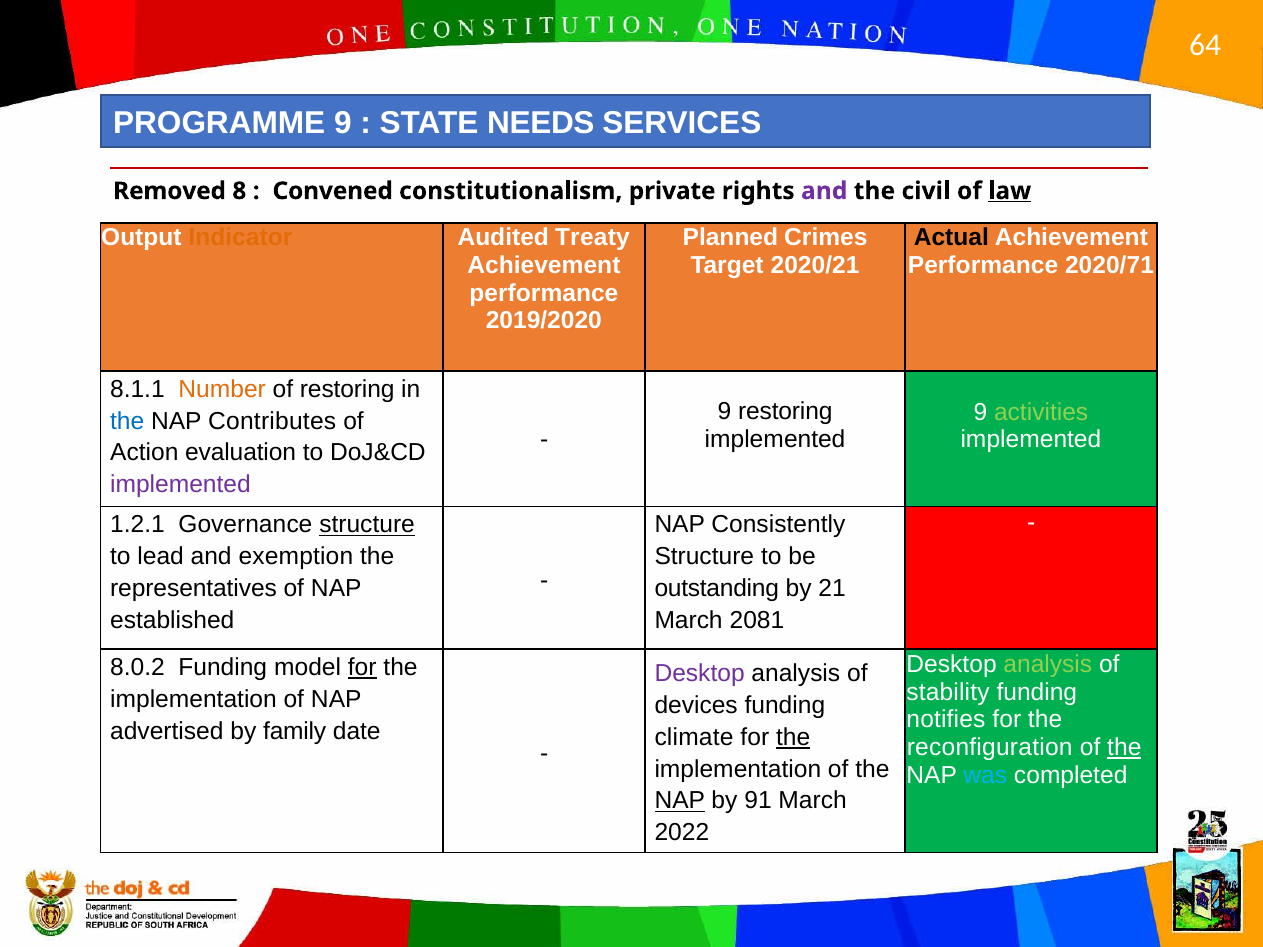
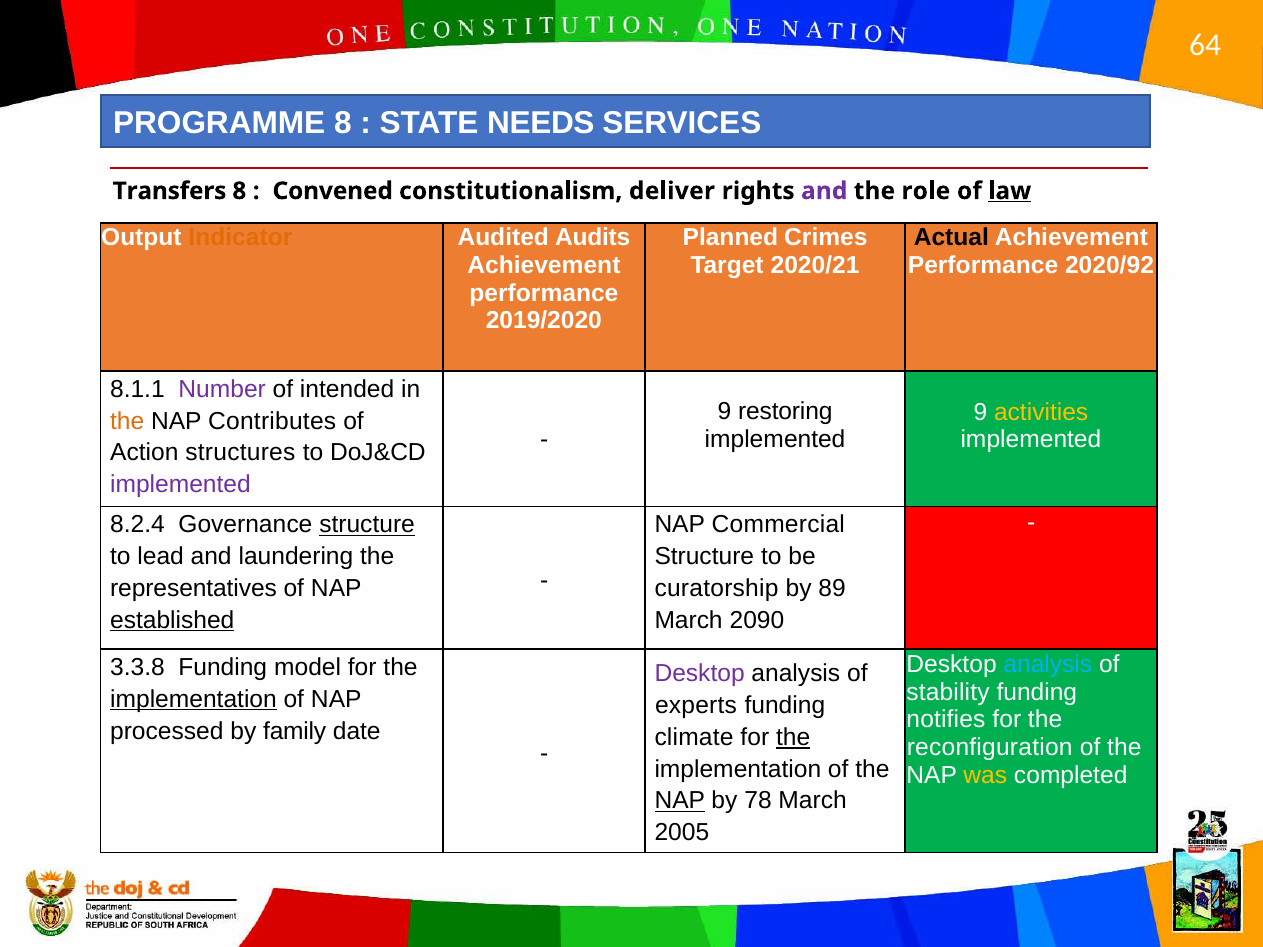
PROGRAMME 9: 9 -> 8
Removed: Removed -> Transfers
private: private -> deliver
civil: civil -> role
Treaty: Treaty -> Audits
2020/71: 2020/71 -> 2020/92
Number colour: orange -> purple
of restoring: restoring -> intended
activities colour: light green -> yellow
the at (127, 421) colour: blue -> orange
evaluation: evaluation -> structures
1.2.1: 1.2.1 -> 8.2.4
Consistently: Consistently -> Commercial
exemption: exemption -> laundering
outstanding: outstanding -> curatorship
21: 21 -> 89
established underline: none -> present
2081: 2081 -> 2090
analysis at (1048, 665) colour: light green -> light blue
8.0.2: 8.0.2 -> 3.3.8
for at (362, 668) underline: present -> none
implementation at (193, 699) underline: none -> present
devices: devices -> experts
advertised: advertised -> processed
the at (1124, 748) underline: present -> none
was colour: light blue -> yellow
91: 91 -> 78
2022: 2022 -> 2005
